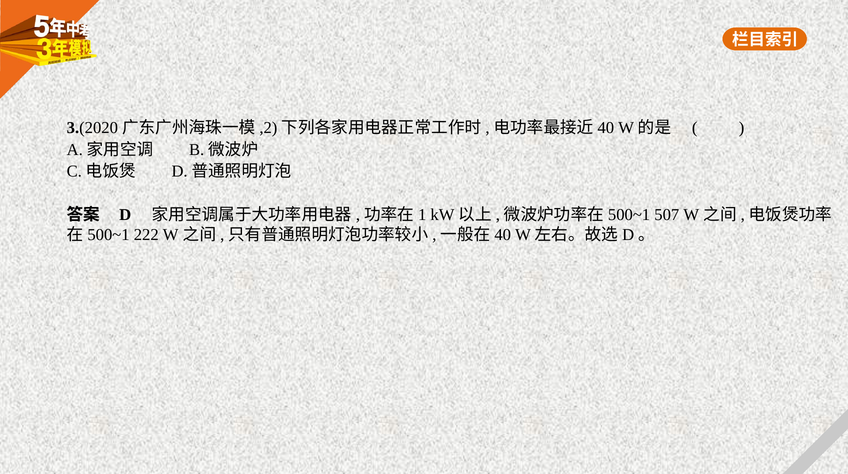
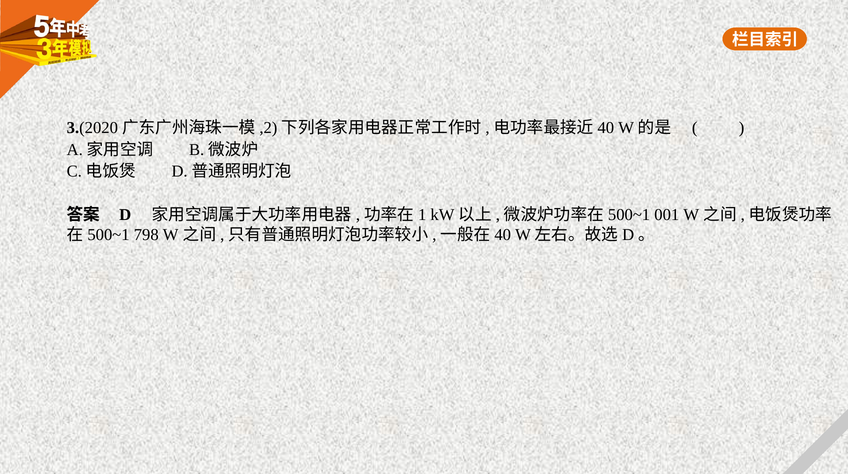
507: 507 -> 001
222: 222 -> 798
